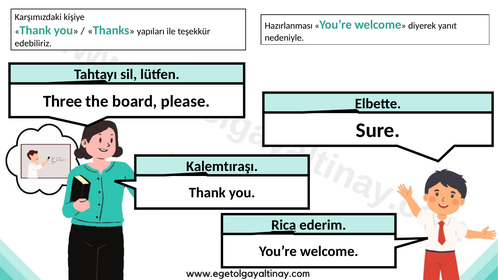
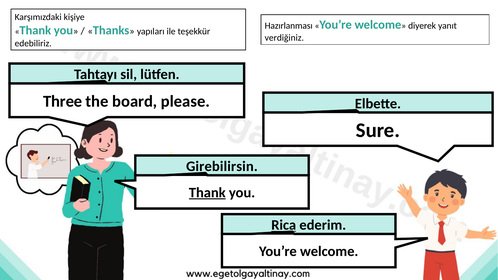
nedeniyle: nedeniyle -> verdiğiniz
Kalemtıraşı: Kalemtıraşı -> Girebilirsin
Thank at (207, 193) underline: none -> present
